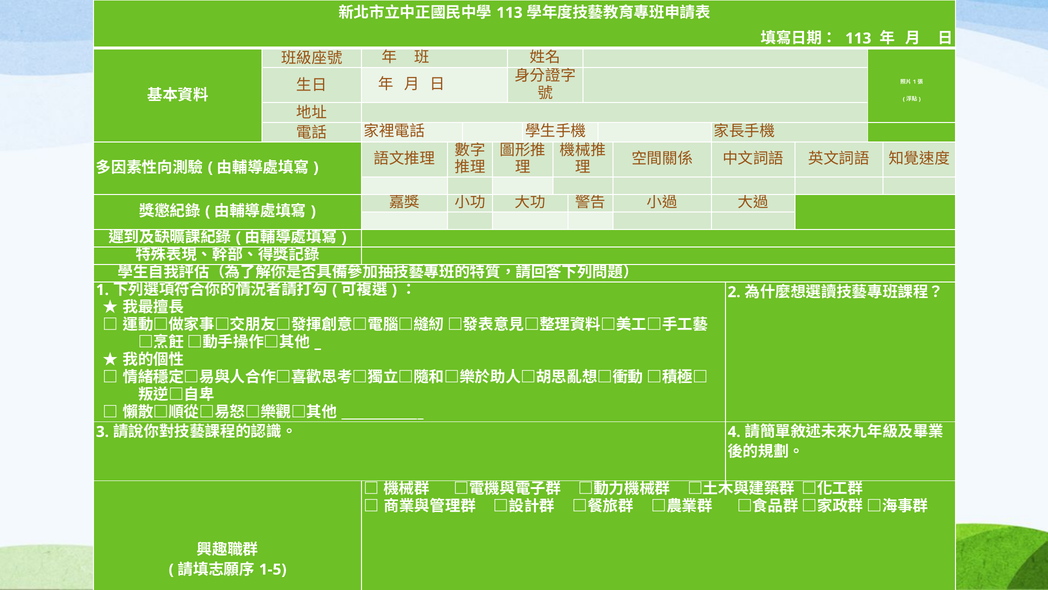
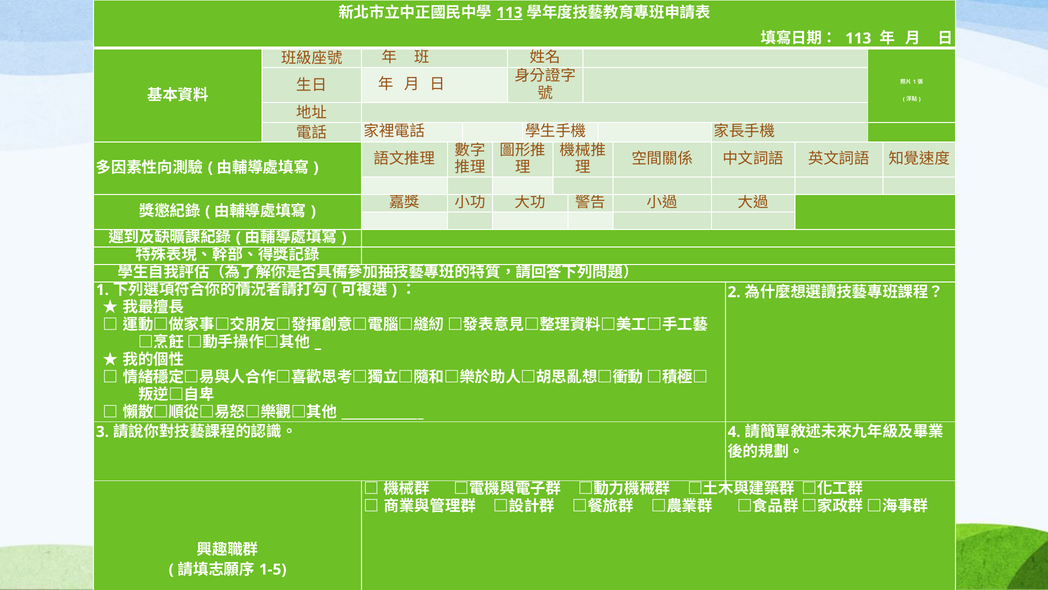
113 at (509, 13) underline: none -> present
